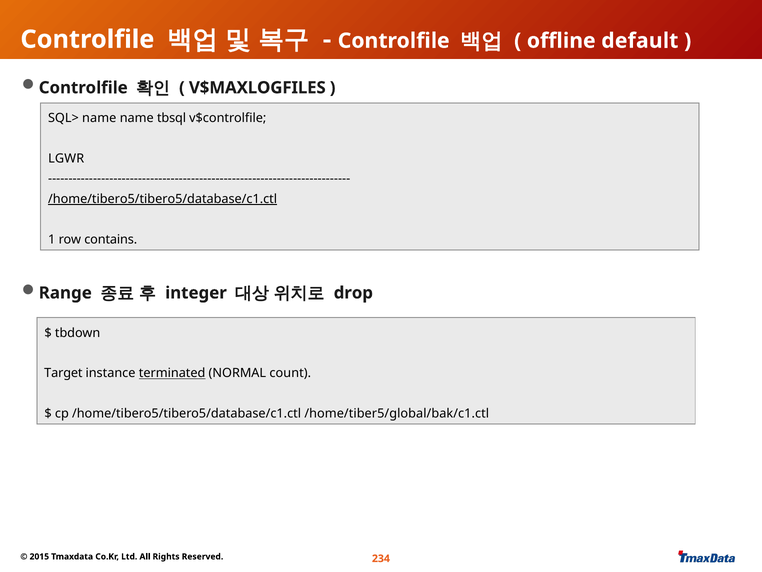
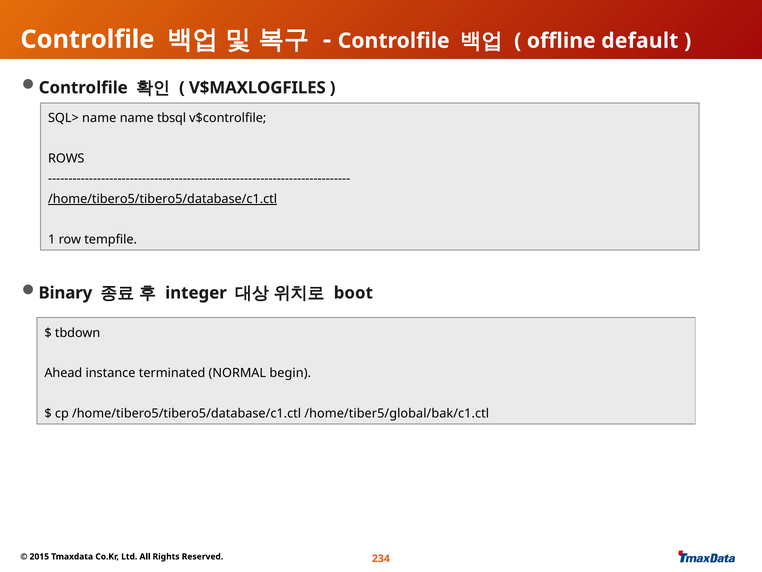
LGWR: LGWR -> ROWS
contains: contains -> tempfile
Range: Range -> Binary
drop: drop -> boot
Target: Target -> Ahead
terminated underline: present -> none
count: count -> begin
